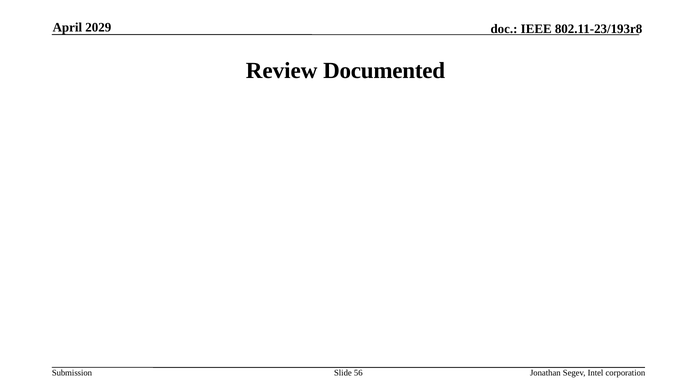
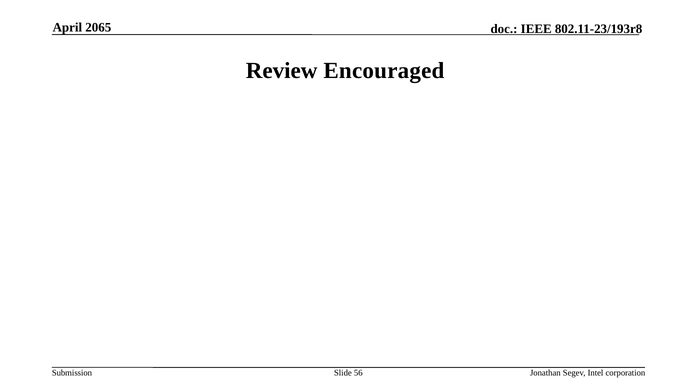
2029: 2029 -> 2065
Documented: Documented -> Encouraged
